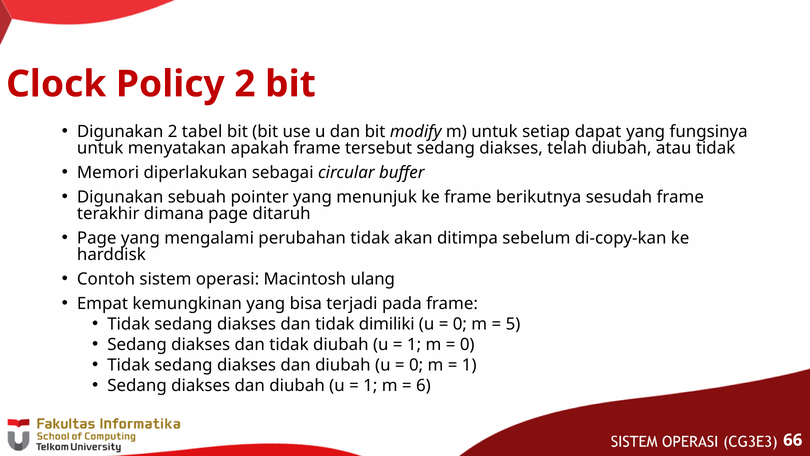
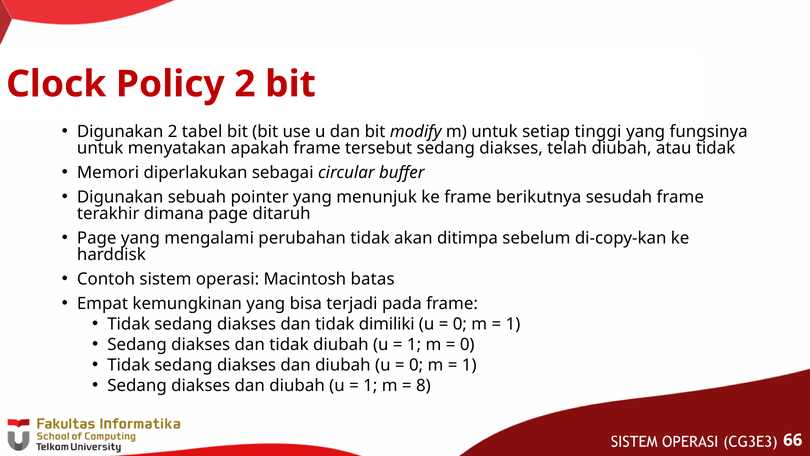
dapat: dapat -> tinggi
ulang: ulang -> batas
5 at (513, 324): 5 -> 1
6: 6 -> 8
